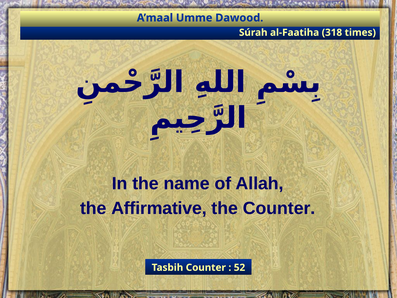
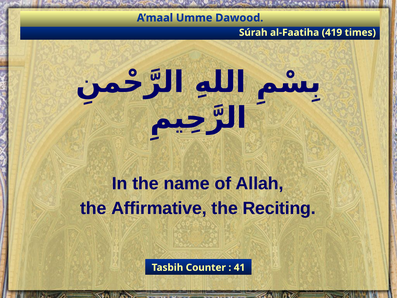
318: 318 -> 419
the Counter: Counter -> Reciting
52: 52 -> 41
